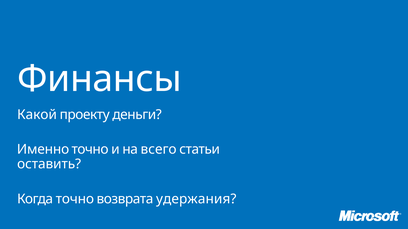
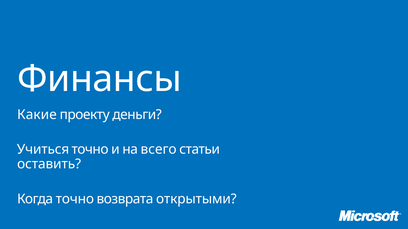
Какой: Какой -> Какие
Именно: Именно -> Учиться
удержания: удержания -> открытыми
